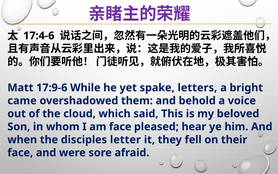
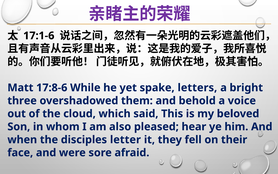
17:4-6: 17:4-6 -> 17:1-6
17:9-6: 17:9-6 -> 17:8-6
came: came -> three
am face: face -> also
